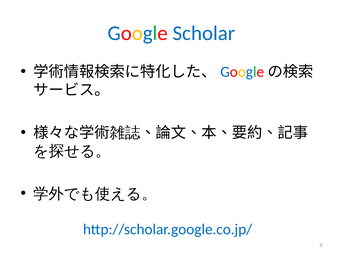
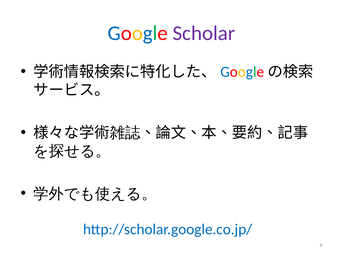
Scholar colour: blue -> purple
